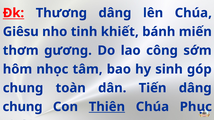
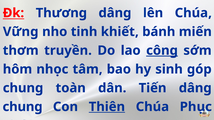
Giêsu: Giêsu -> Vững
gương: gương -> truyền
công underline: none -> present
